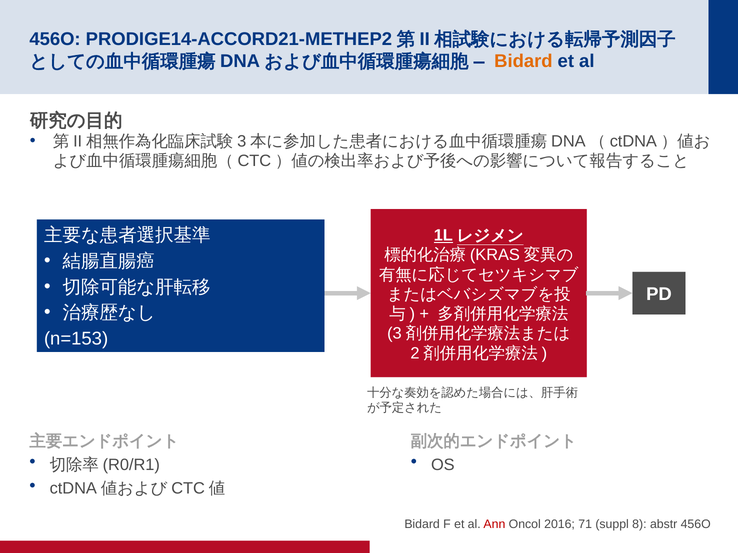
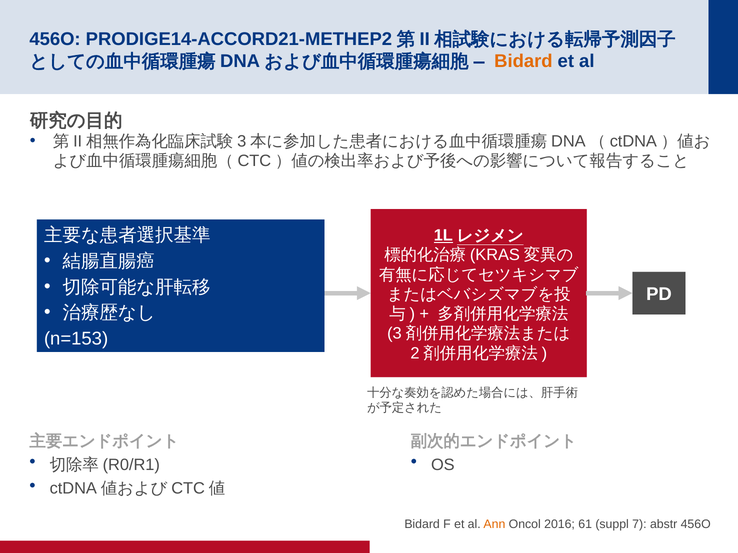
Ann colour: red -> orange
71: 71 -> 61
8: 8 -> 7
